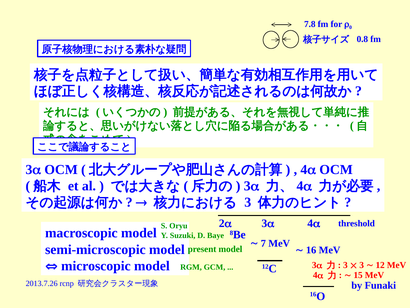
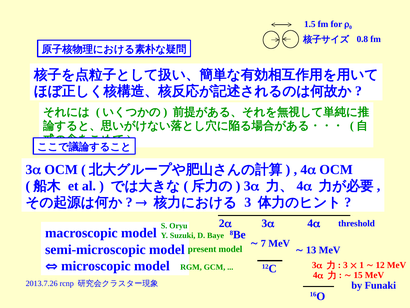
7.8: 7.8 -> 1.5
16: 16 -> 13
3 at (362, 265): 3 -> 1
